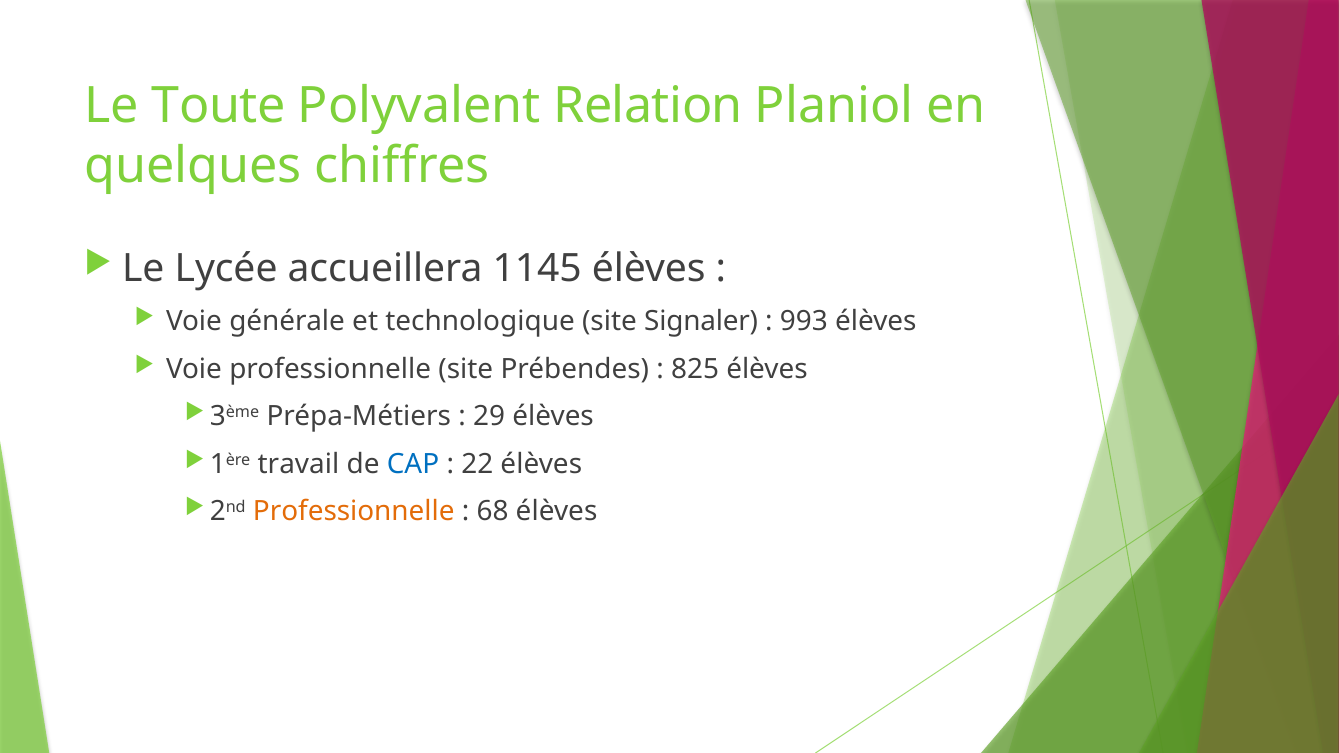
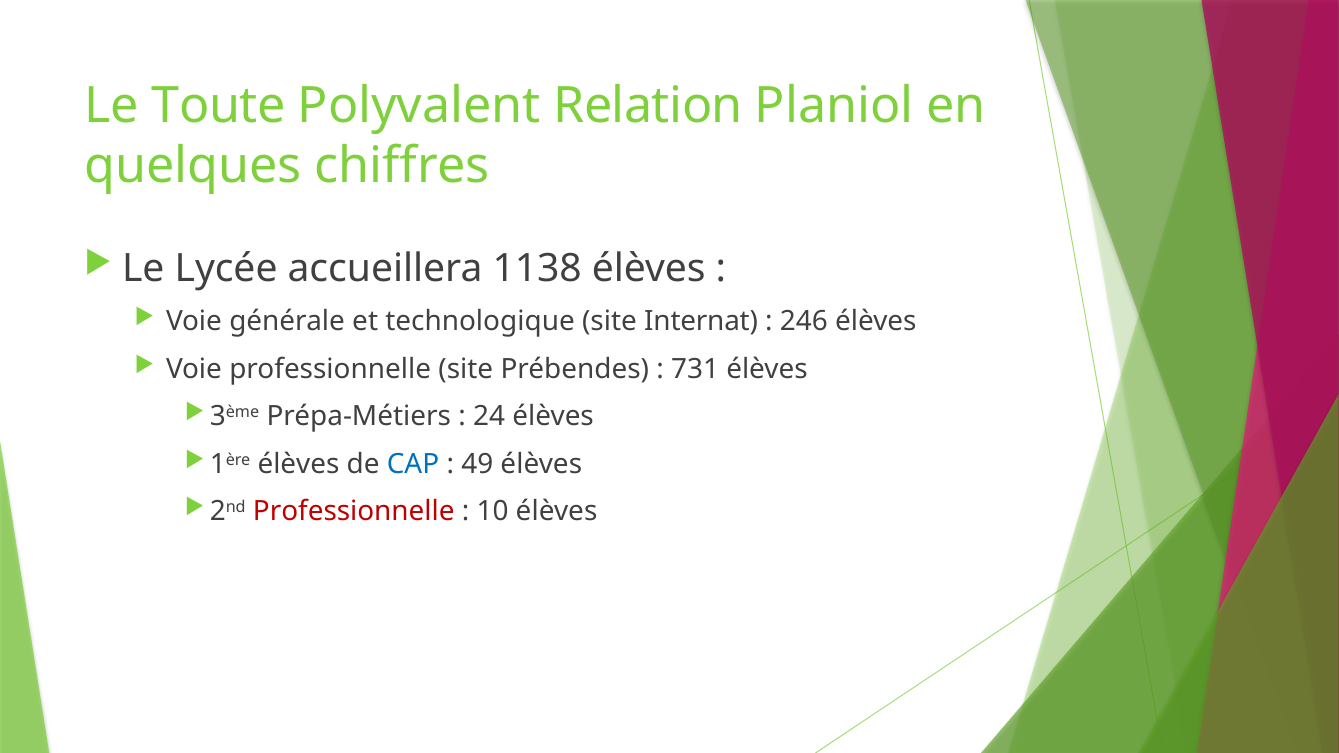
1145: 1145 -> 1138
Signaler: Signaler -> Internat
993: 993 -> 246
825: 825 -> 731
29: 29 -> 24
1ère travail: travail -> élèves
22: 22 -> 49
Professionnelle at (354, 512) colour: orange -> red
68: 68 -> 10
